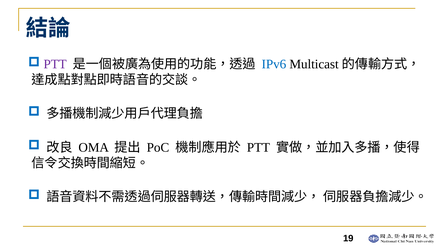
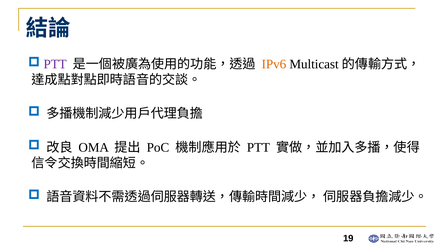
IPv6 colour: blue -> orange
